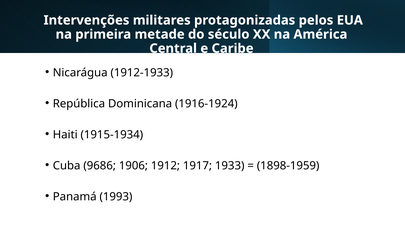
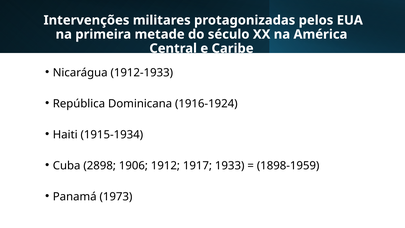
9686: 9686 -> 2898
1993: 1993 -> 1973
